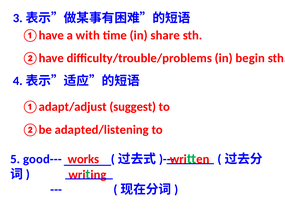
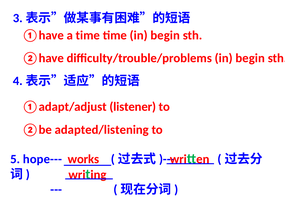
a with: with -> time
time in share: share -> begin
suggest: suggest -> listener
good---: good--- -> hope---
